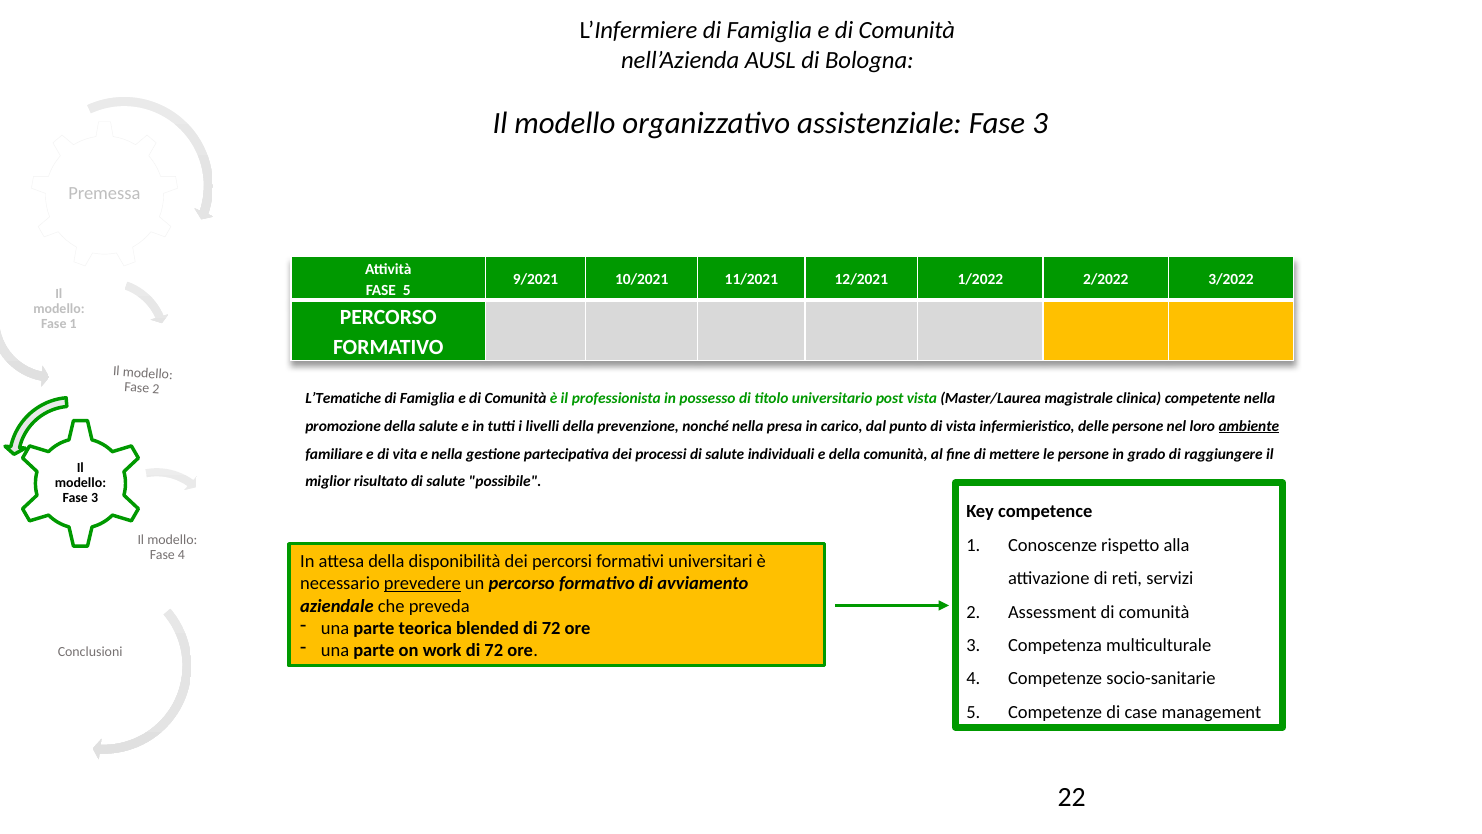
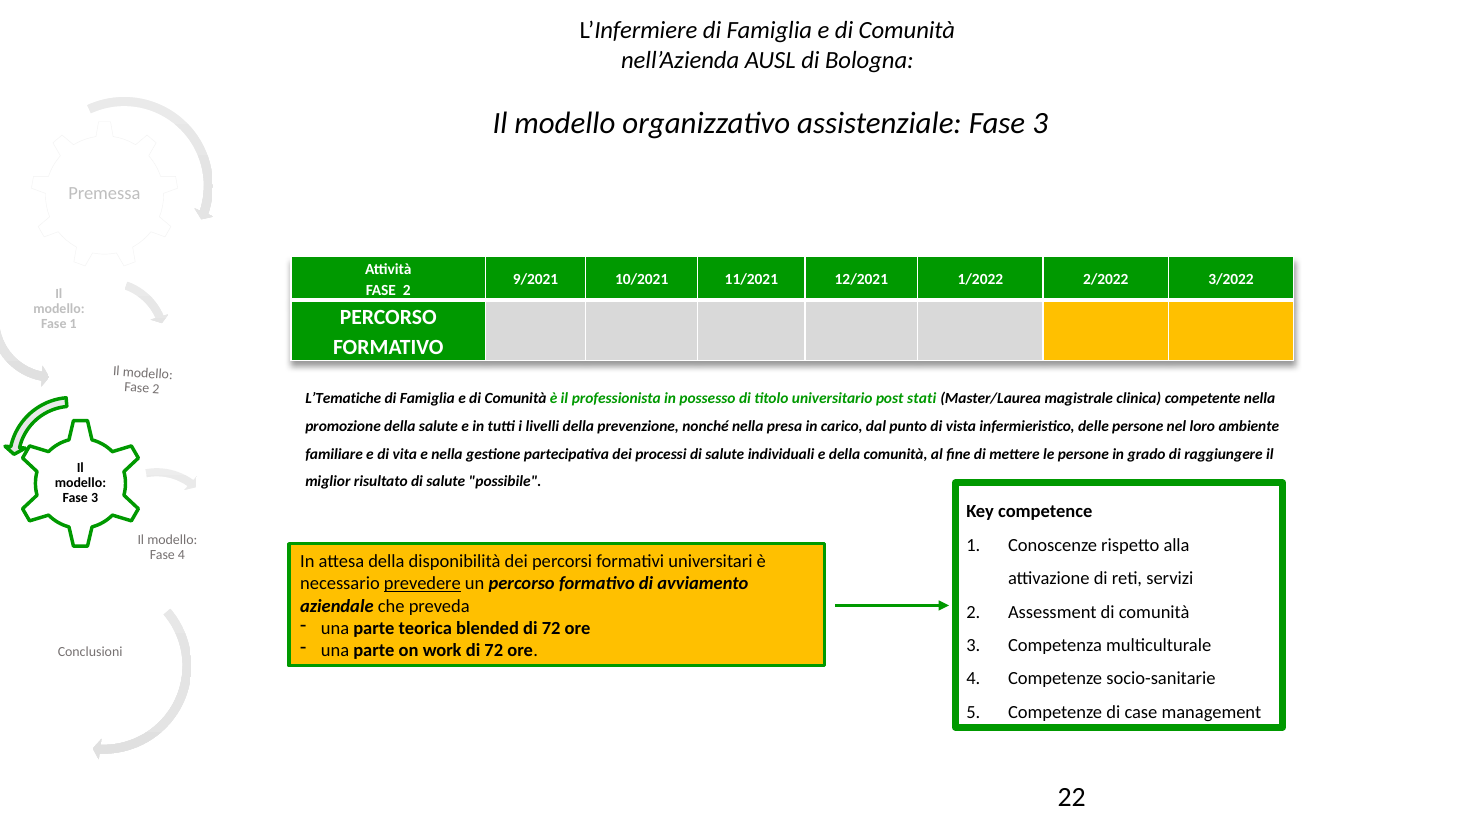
5 at (407, 290): 5 -> 2
post vista: vista -> stati
ambiente underline: present -> none
